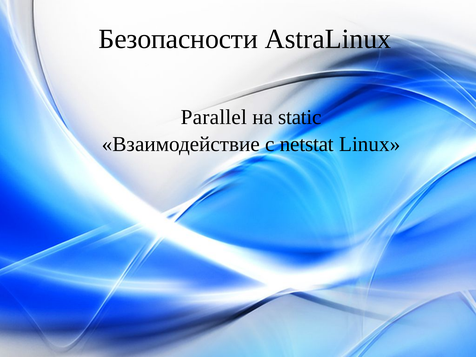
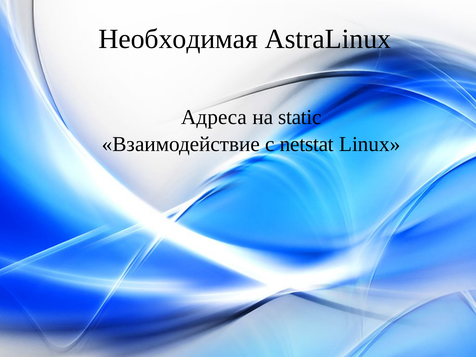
Безопасности: Безопасности -> Необходимая
Parallel: Parallel -> Адреса
